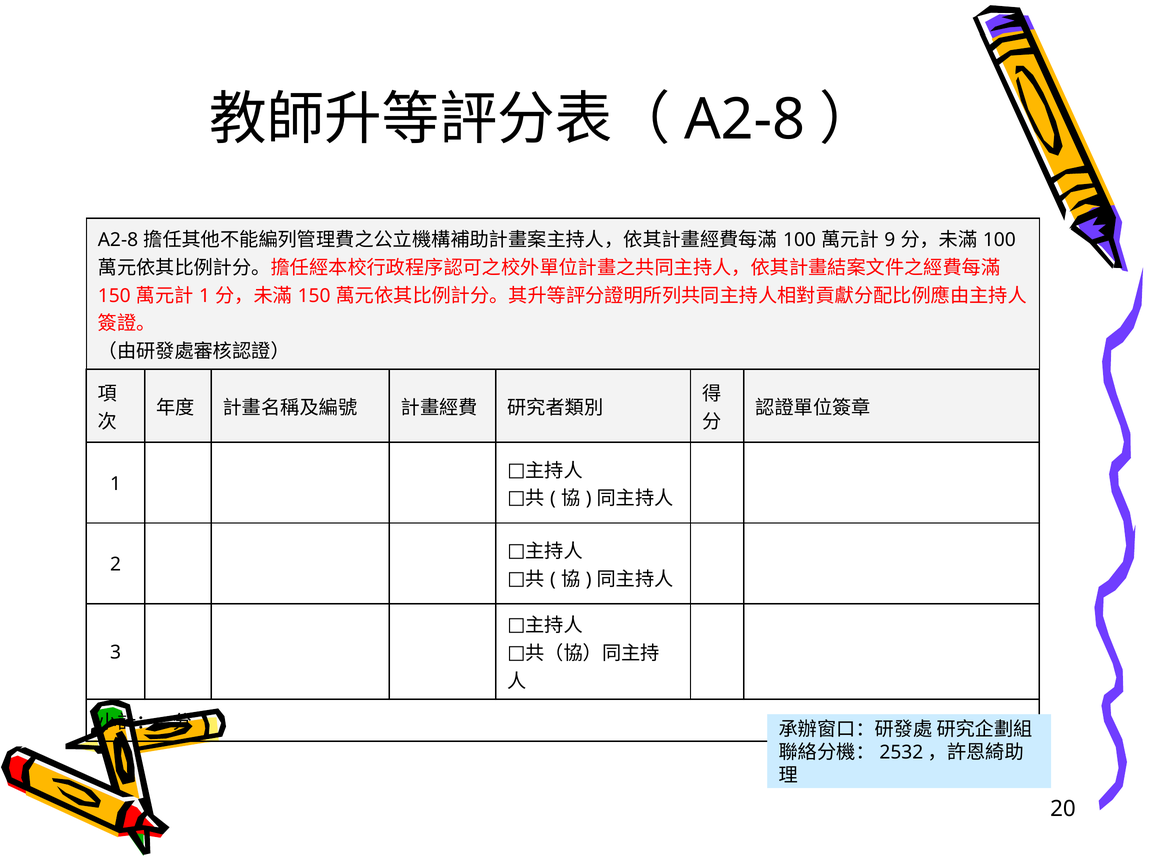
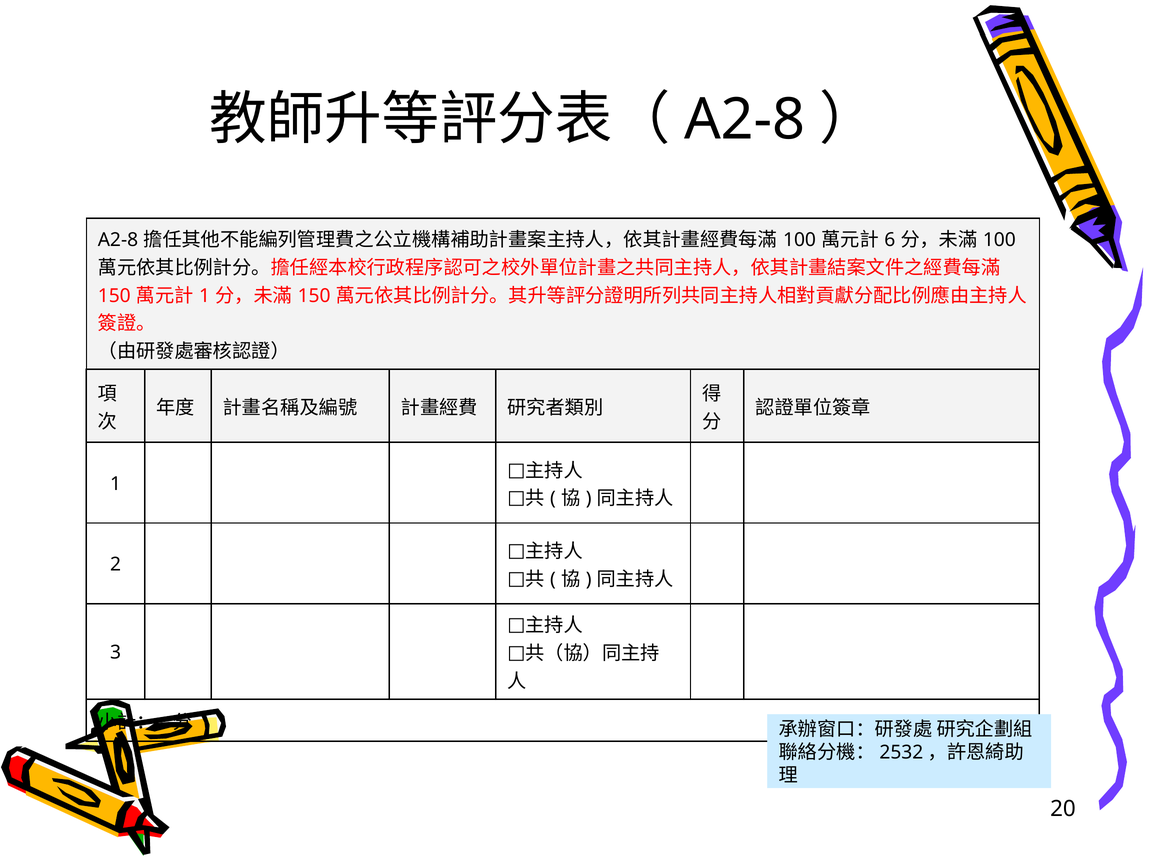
9: 9 -> 6
